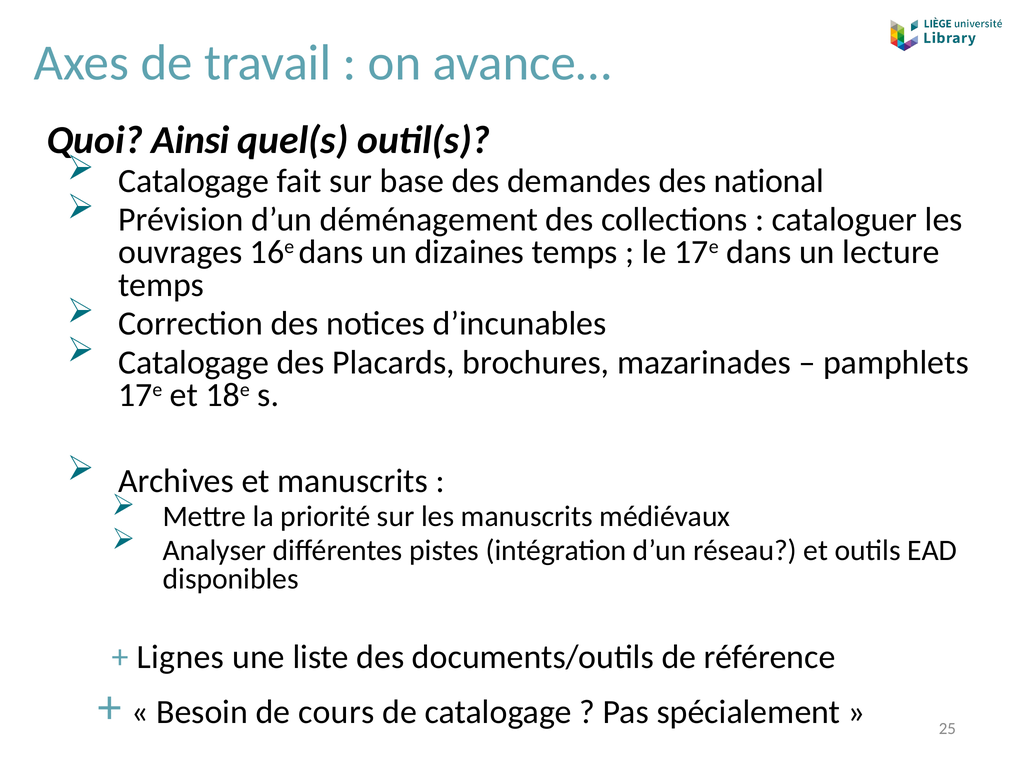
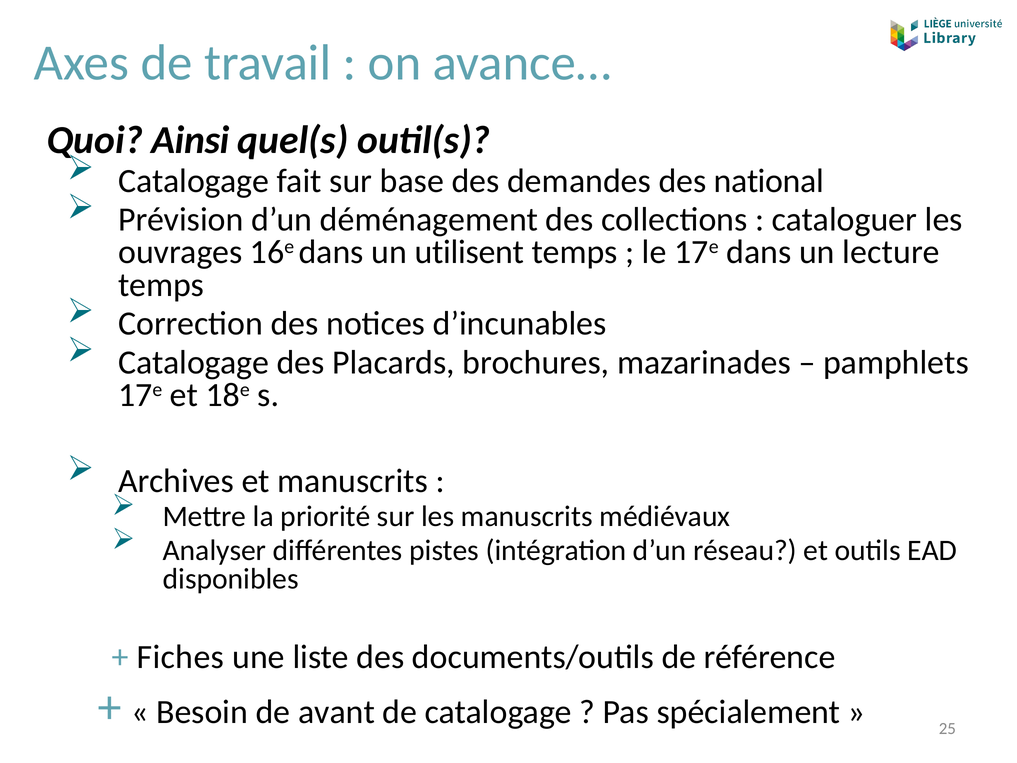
dizaines: dizaines -> utilisent
Lignes: Lignes -> Fiches
cours: cours -> avant
